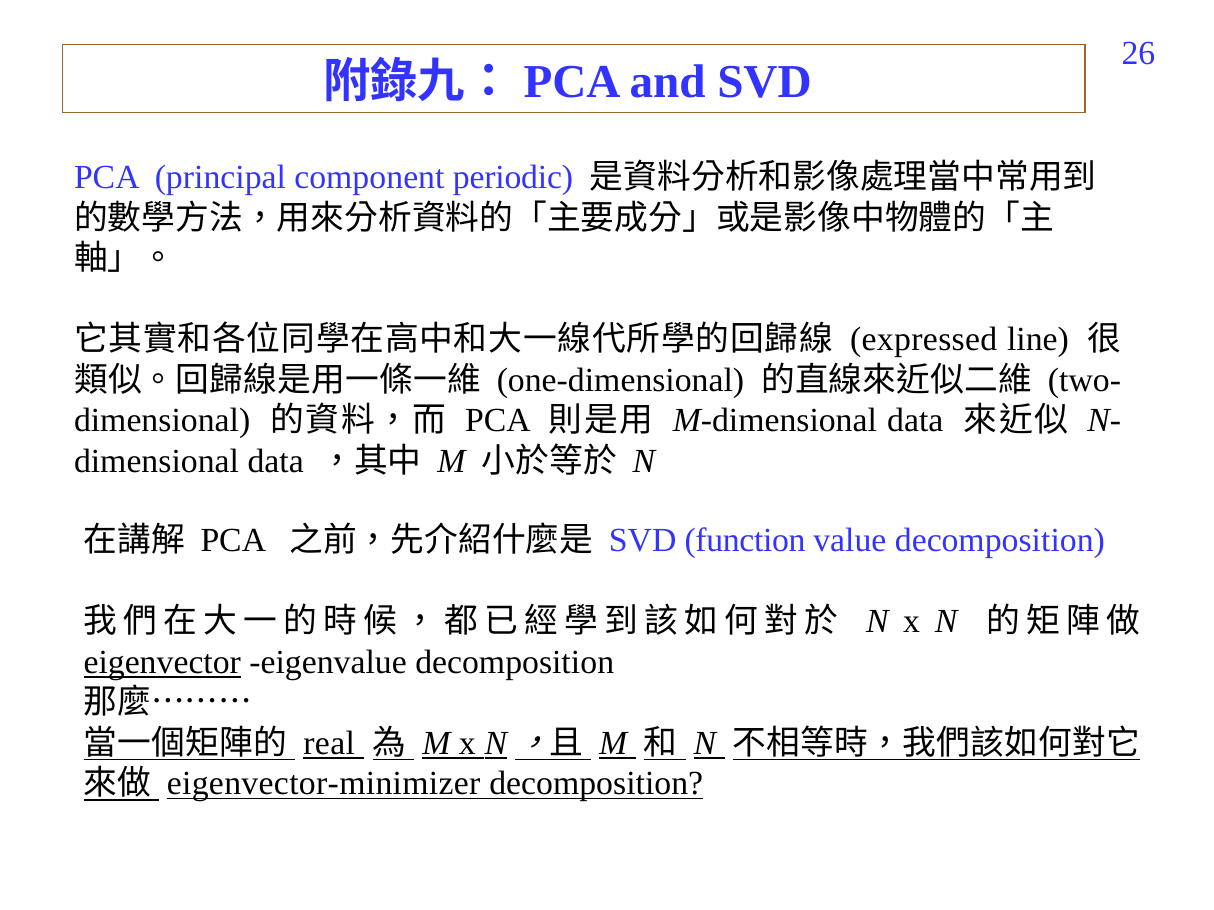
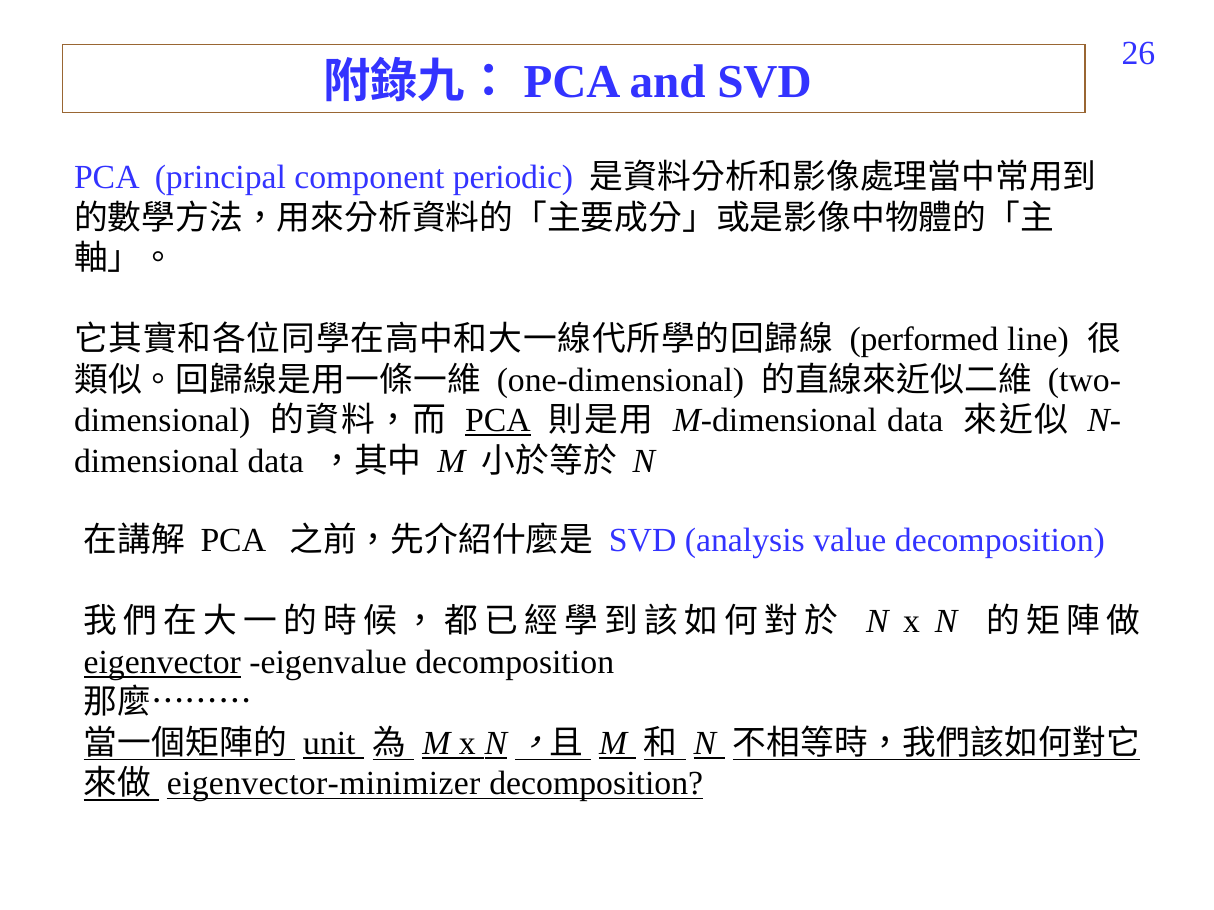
expressed: expressed -> performed
PCA at (498, 421) underline: none -> present
function: function -> analysis
real: real -> unit
